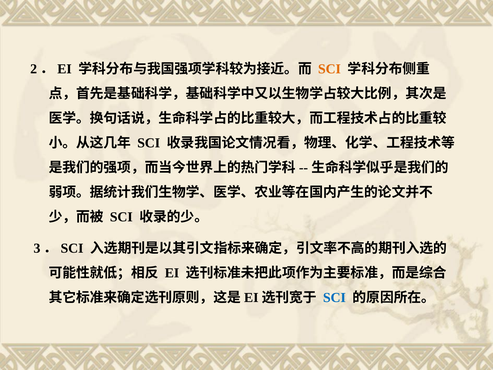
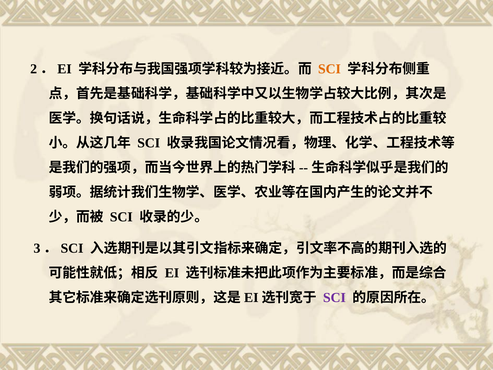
SCI at (334, 298) colour: blue -> purple
